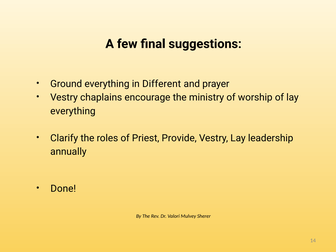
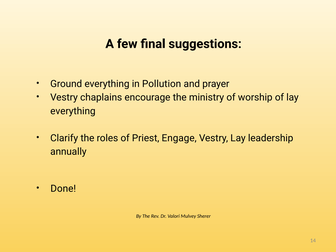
Different: Different -> Pollution
Provide: Provide -> Engage
